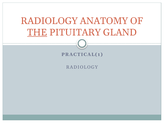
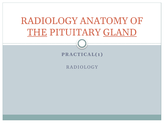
GLAND underline: none -> present
